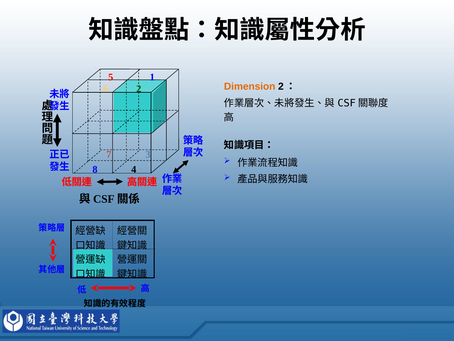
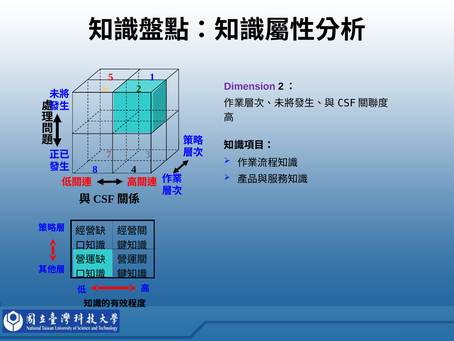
Dimension colour: orange -> purple
